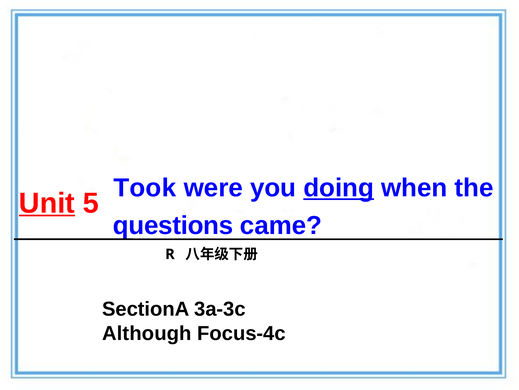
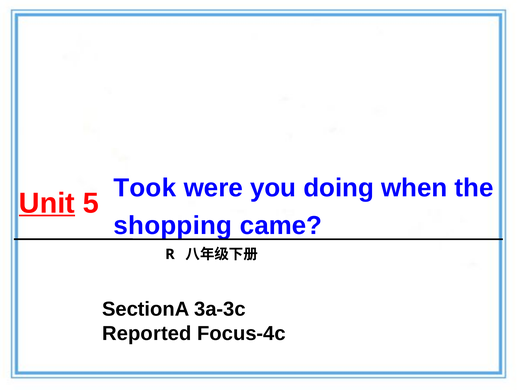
doing underline: present -> none
questions: questions -> shopping
Although: Although -> Reported
